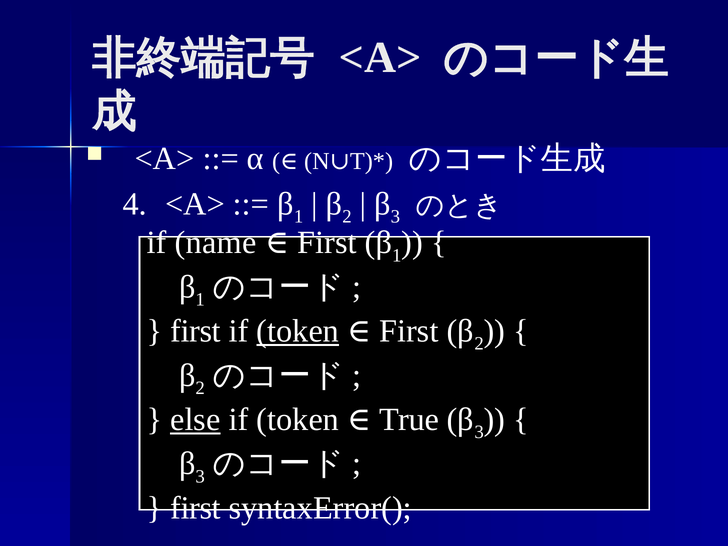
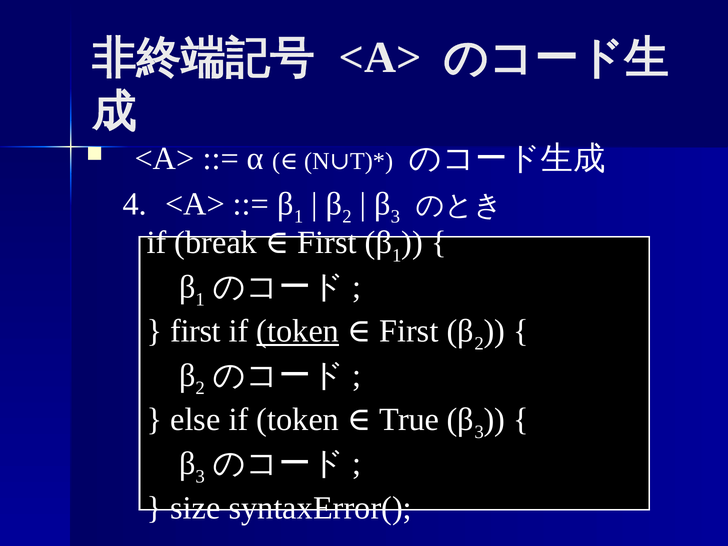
name: name -> break
else underline: present -> none
first at (195, 508): first -> size
